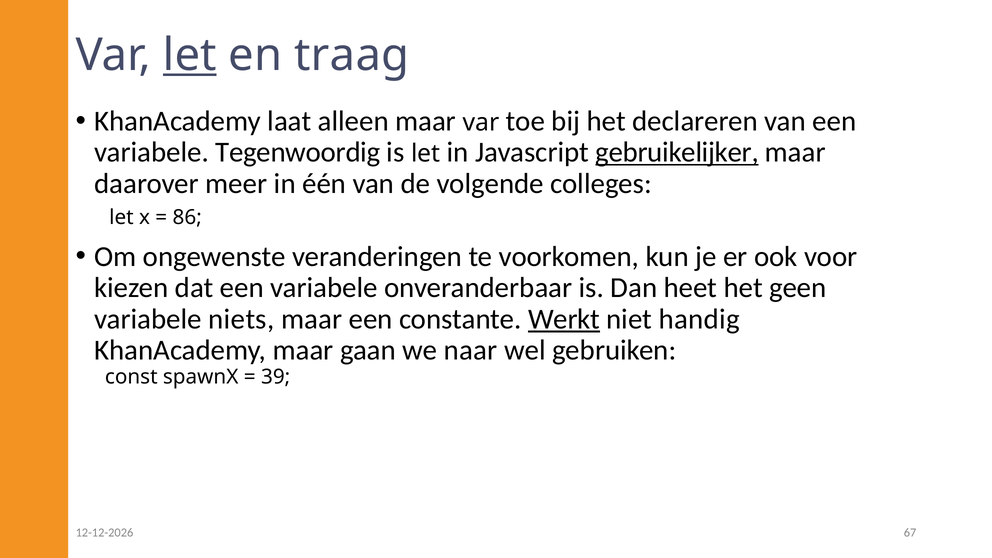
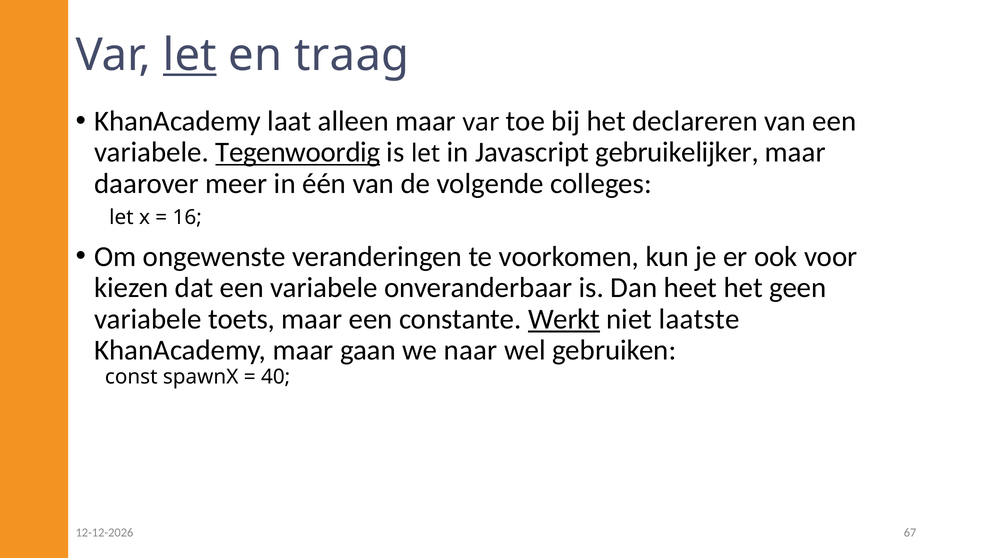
Tegenwoordig underline: none -> present
gebruikelijker underline: present -> none
86: 86 -> 16
niets: niets -> toets
handig: handig -> laatste
39: 39 -> 40
